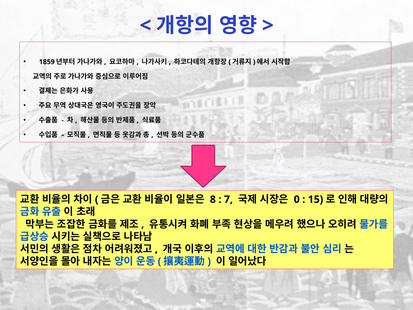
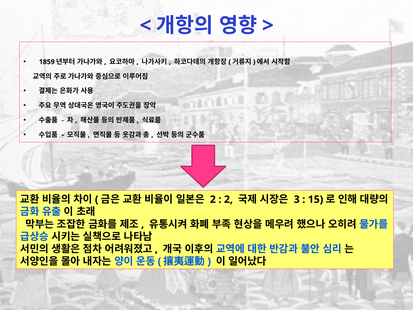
8 at (213, 199): 8 -> 2
7 at (228, 199): 7 -> 2
0: 0 -> 3
